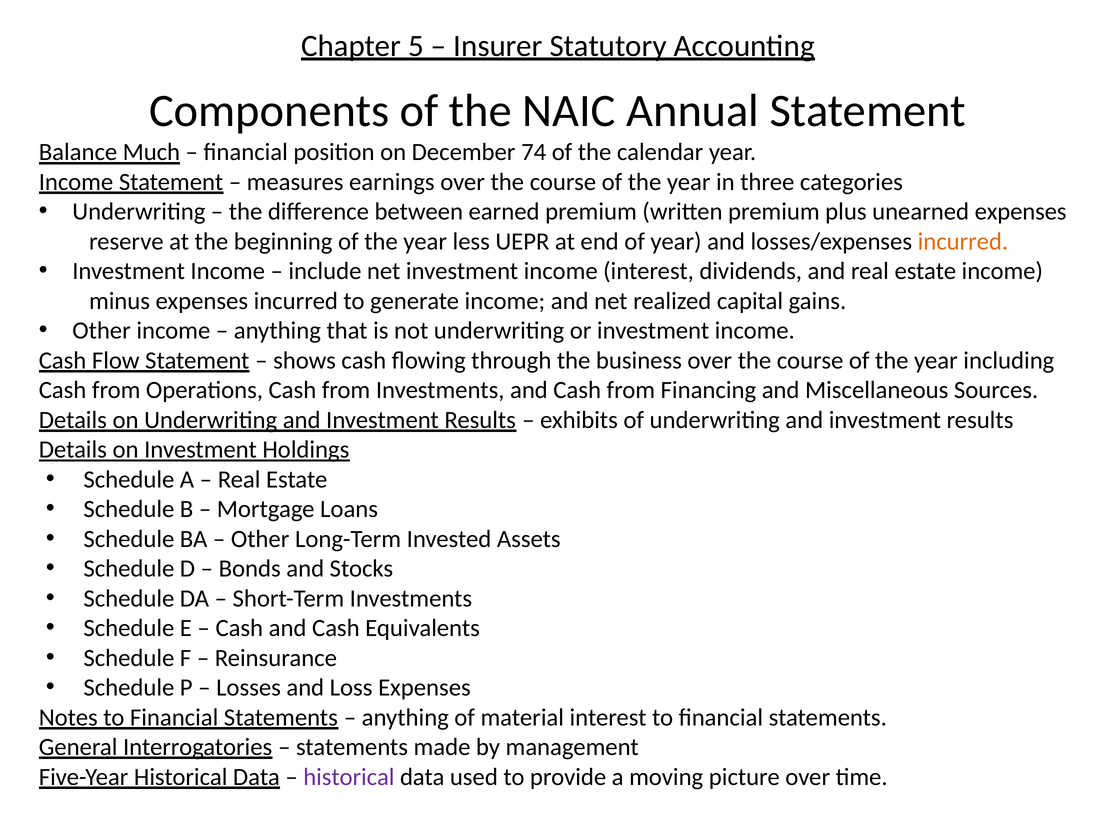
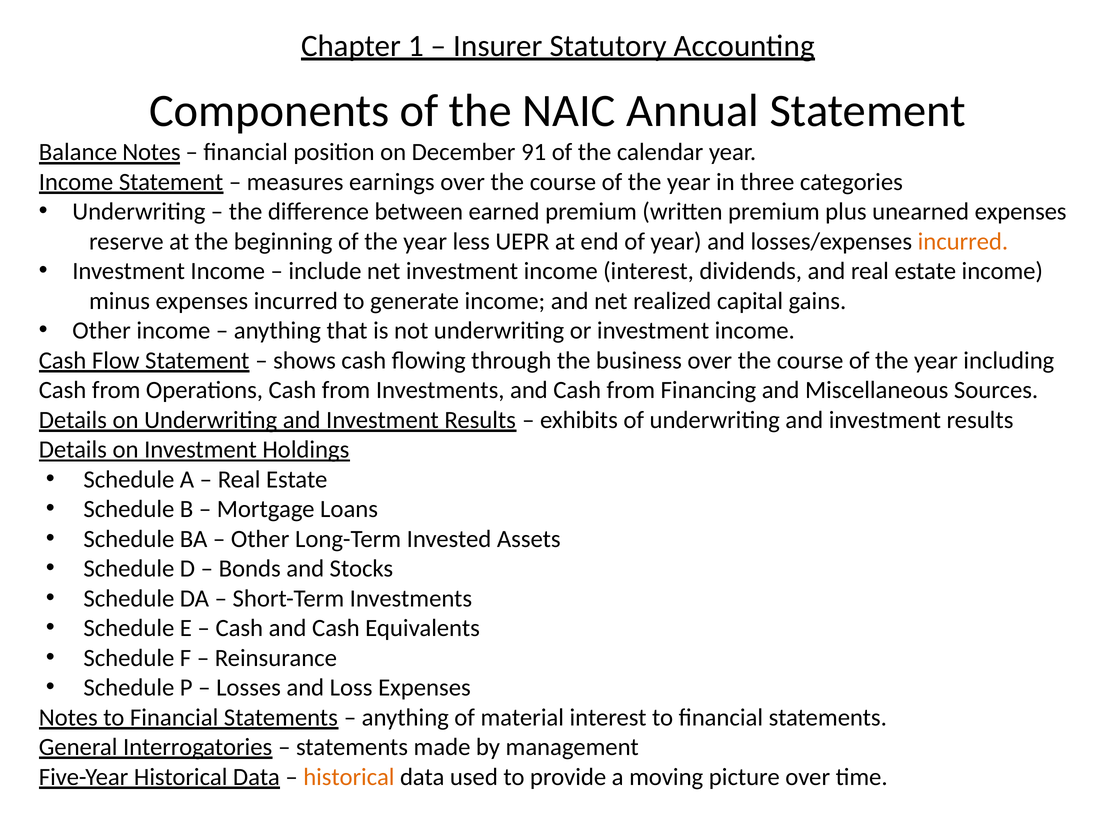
5: 5 -> 1
Balance Much: Much -> Notes
74: 74 -> 91
historical at (349, 777) colour: purple -> orange
